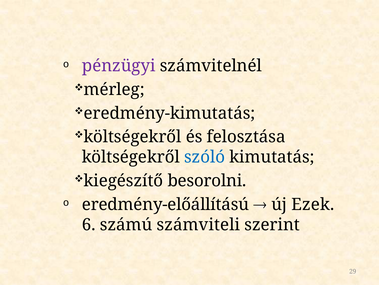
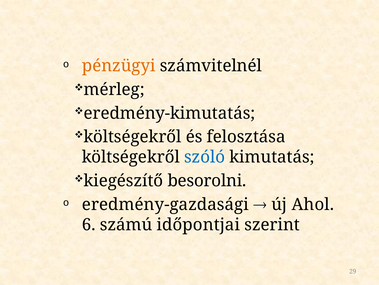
pénzügyi colour: purple -> orange
eredmény-előállítású: eredmény-előállítású -> eredmény-gazdasági
Ezek: Ezek -> Ahol
számviteli: számviteli -> időpontjai
